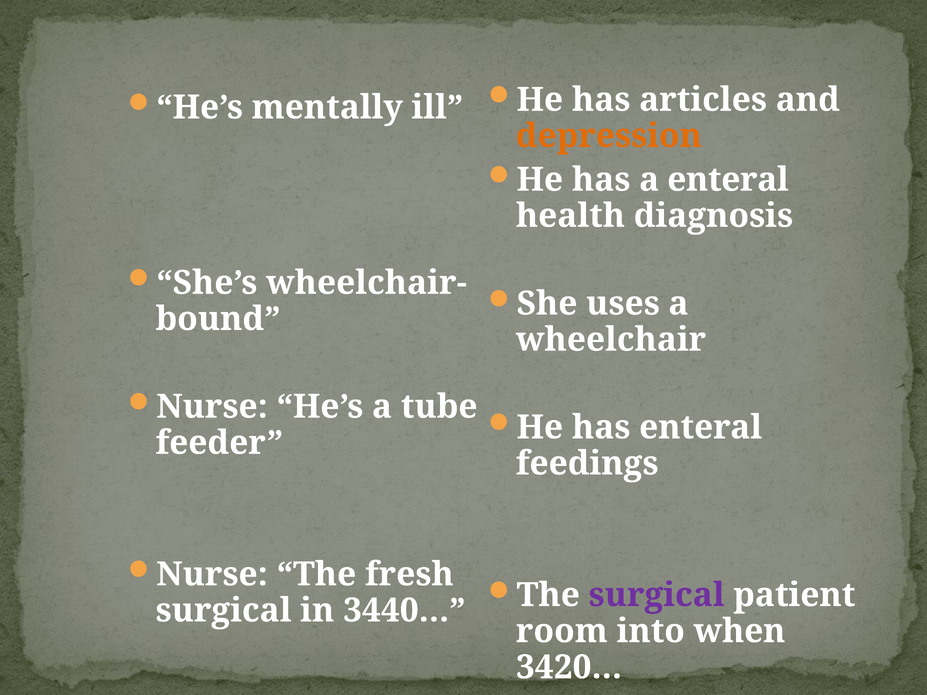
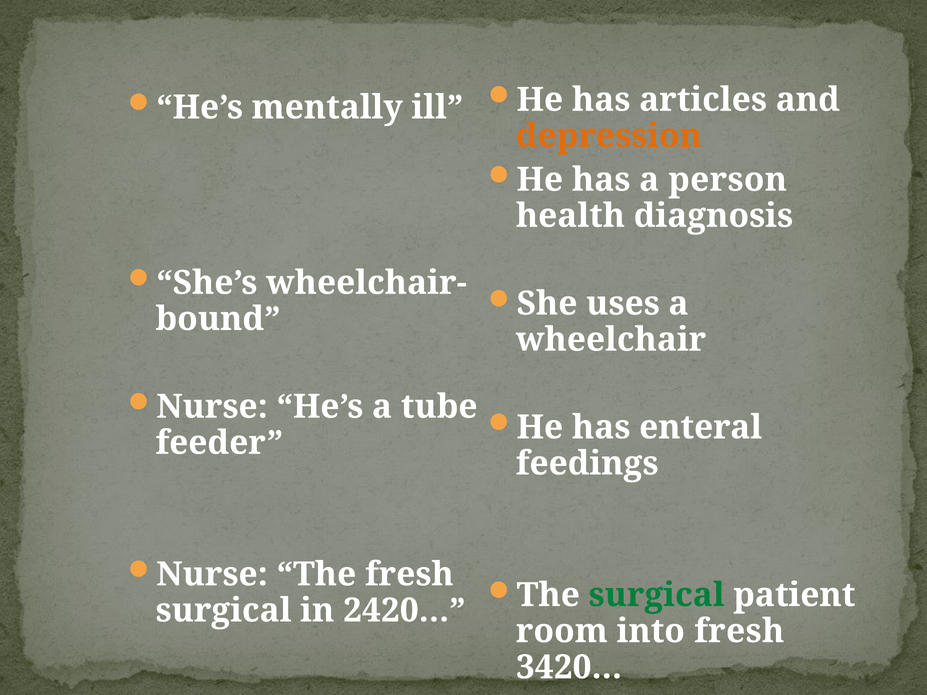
a enteral: enteral -> person
surgical at (657, 595) colour: purple -> green
3440…: 3440… -> 2420…
into when: when -> fresh
